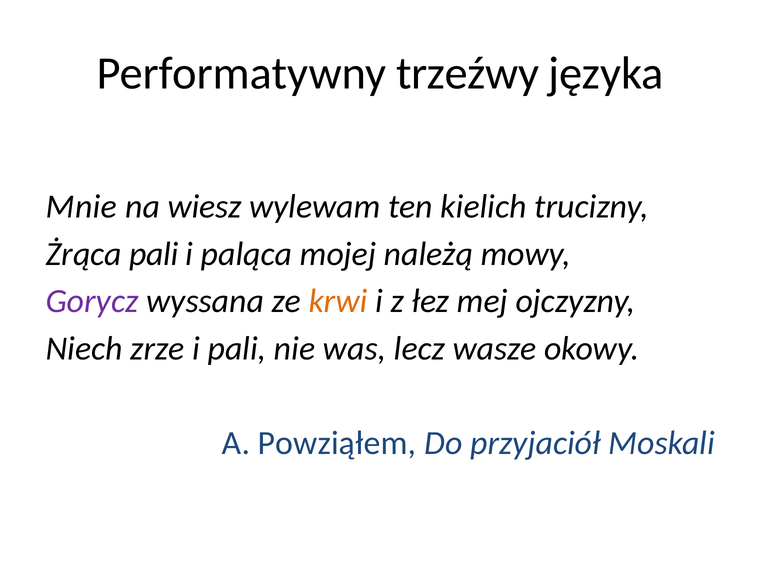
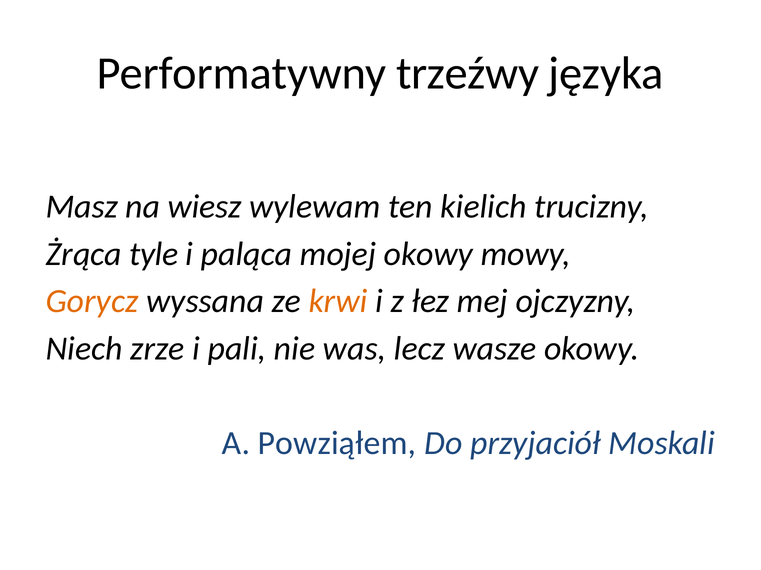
Mnie: Mnie -> Masz
Żrąca pali: pali -> tyle
mojej należą: należą -> okowy
Gorycz colour: purple -> orange
